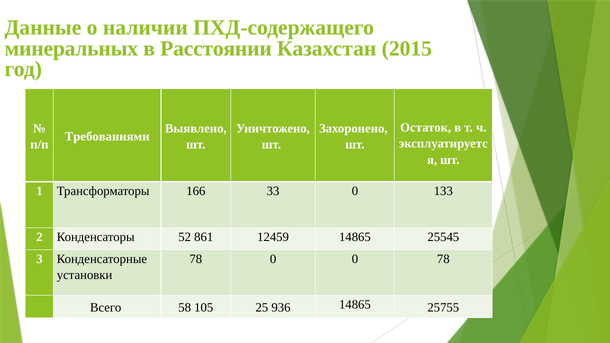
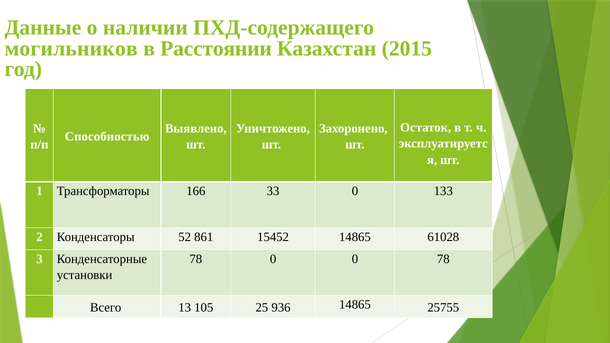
минеральных: минеральных -> могильников
Требованиями: Требованиями -> Способностью
12459: 12459 -> 15452
25545: 25545 -> 61028
58: 58 -> 13
